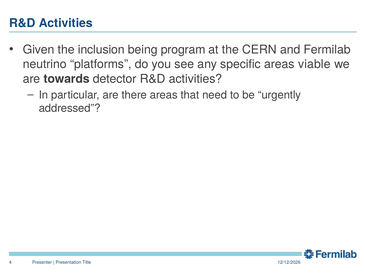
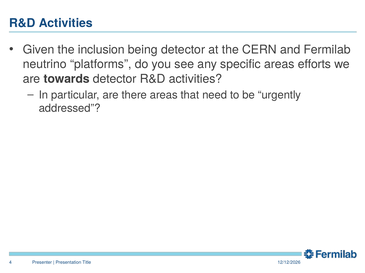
being program: program -> detector
viable: viable -> efforts
